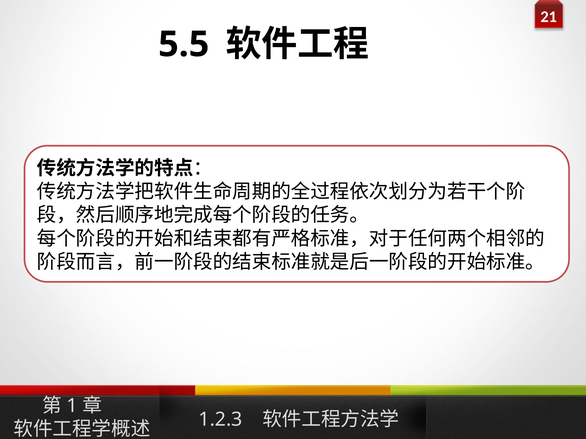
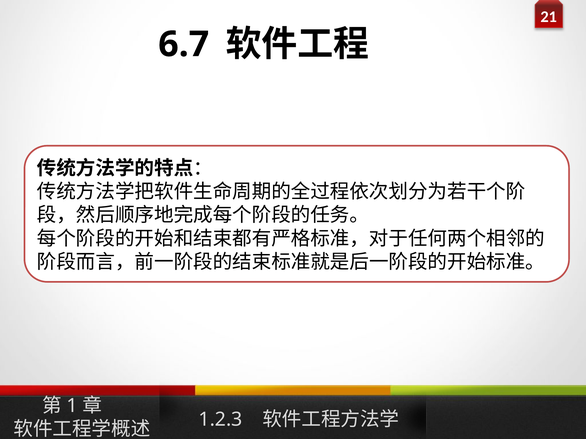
5.5: 5.5 -> 6.7
